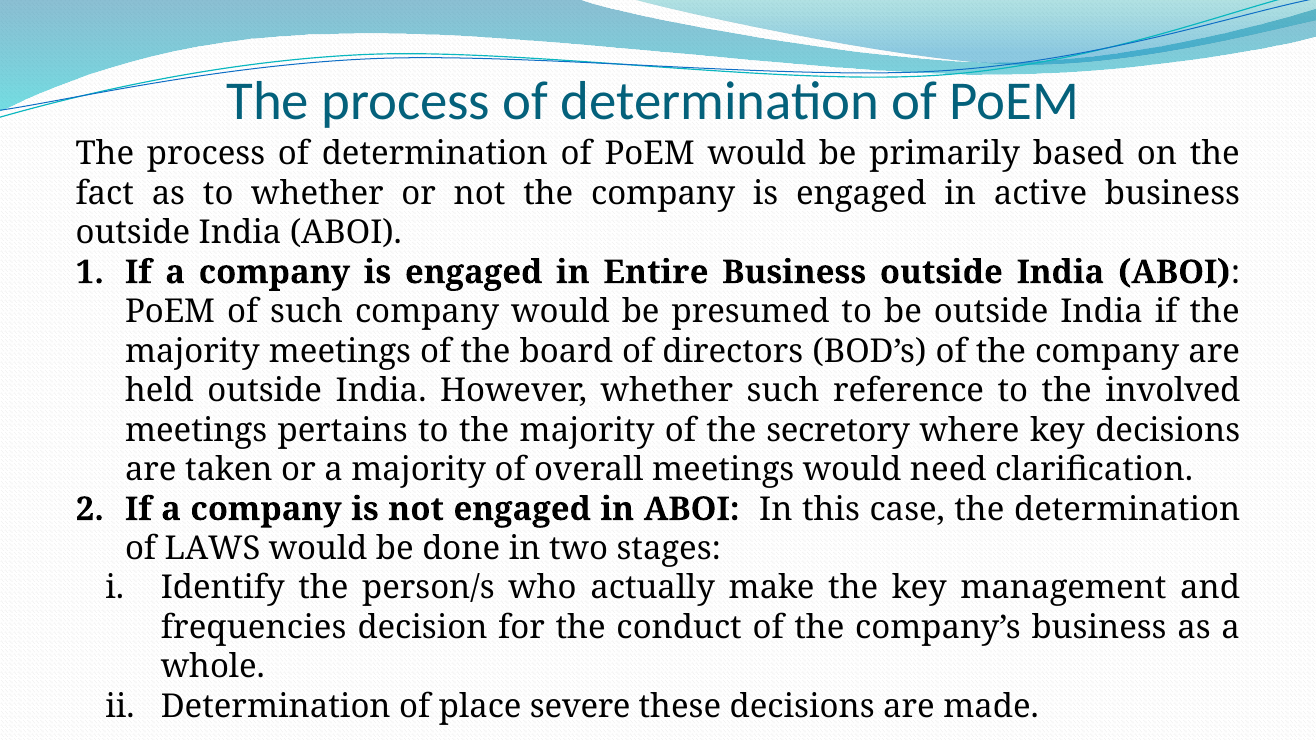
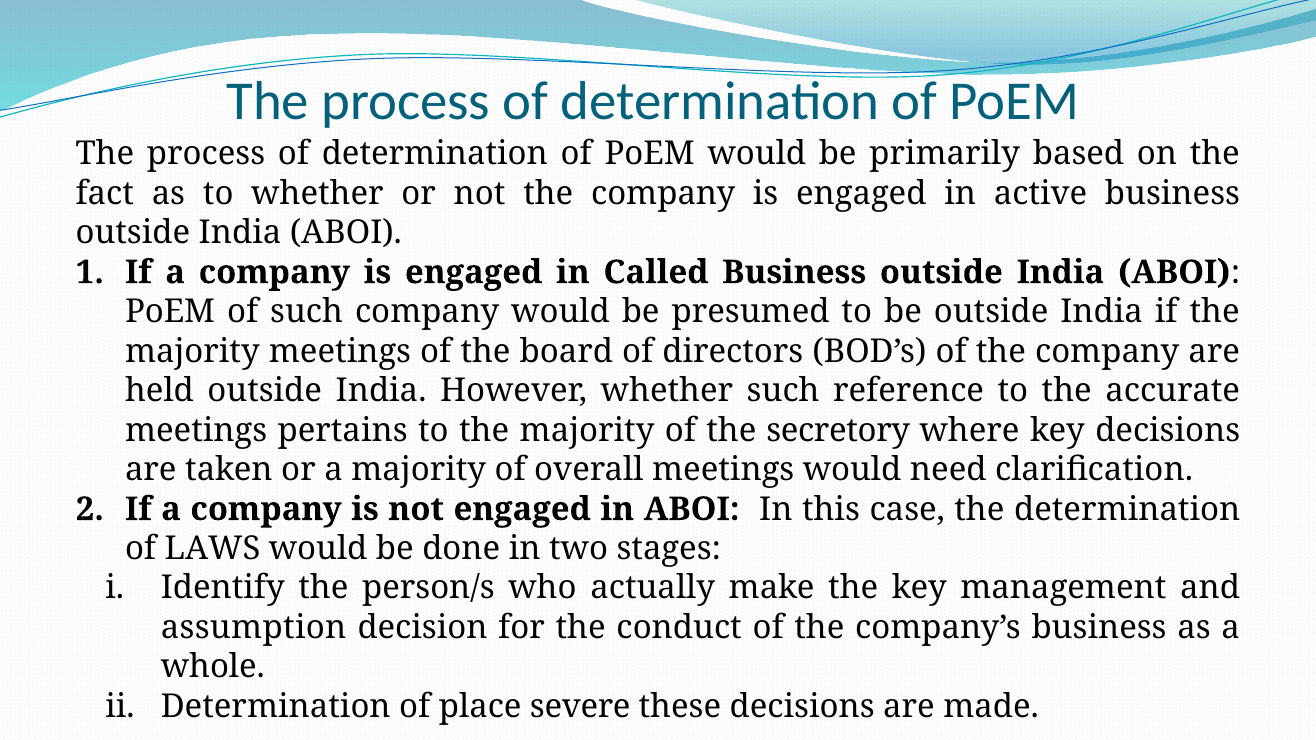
Entire: Entire -> Called
involved: involved -> accurate
frequencies: frequencies -> assumption
